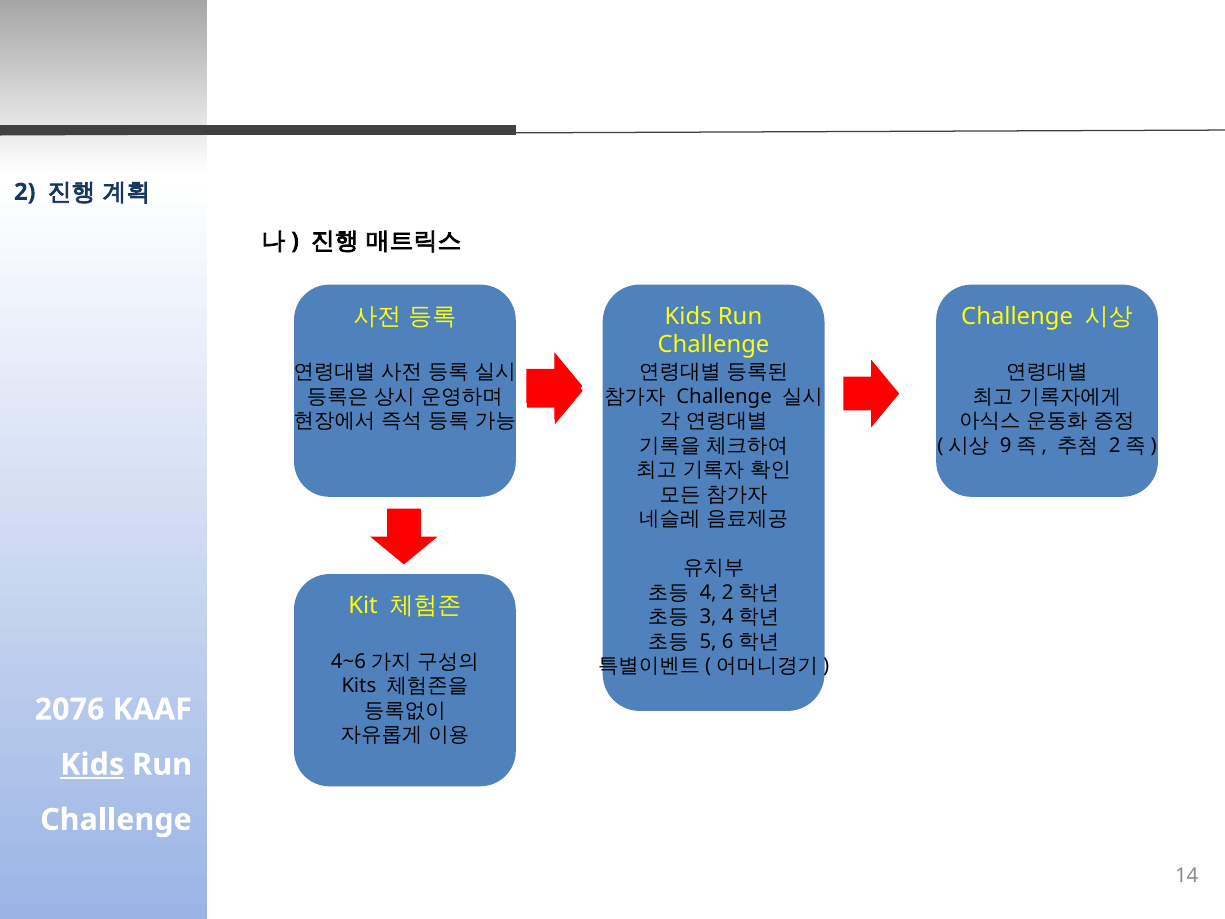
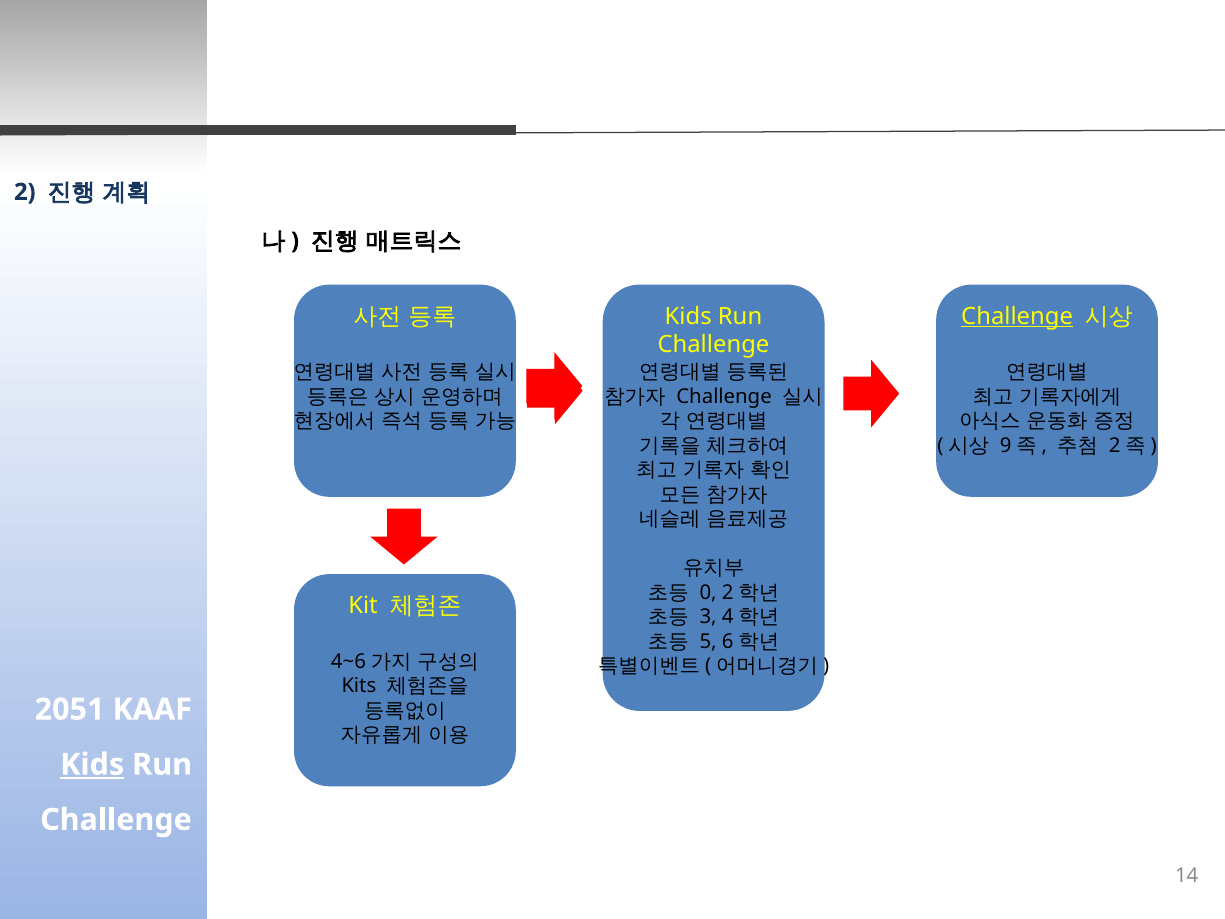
Challenge at (1017, 316) underline: none -> present
4: 4 -> 0
2076: 2076 -> 2051
